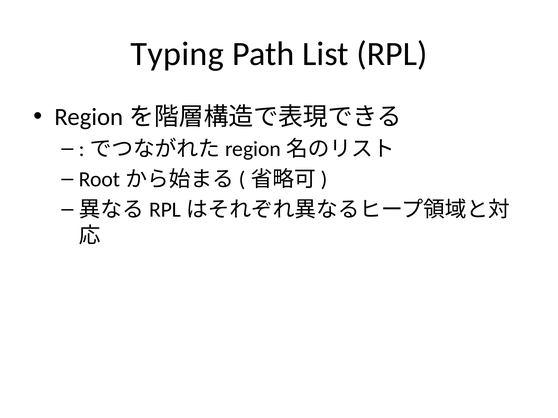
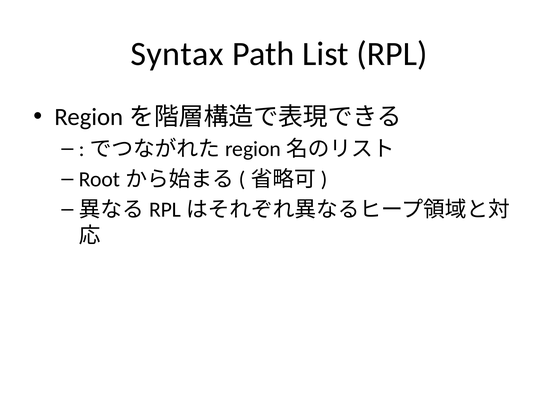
Typing: Typing -> Syntax
